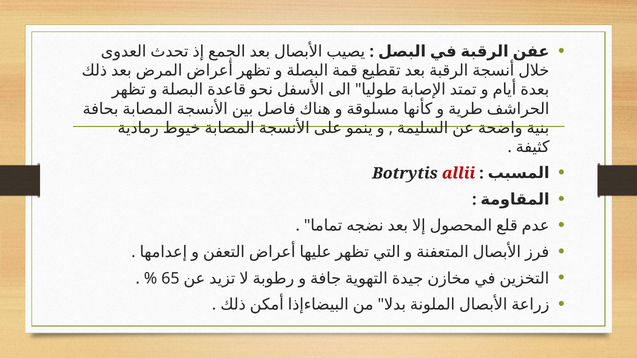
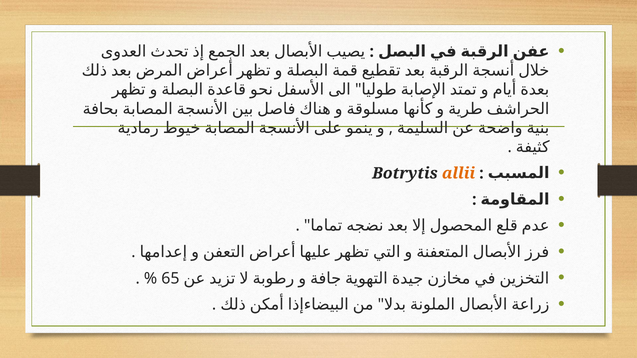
allii colour: red -> orange
